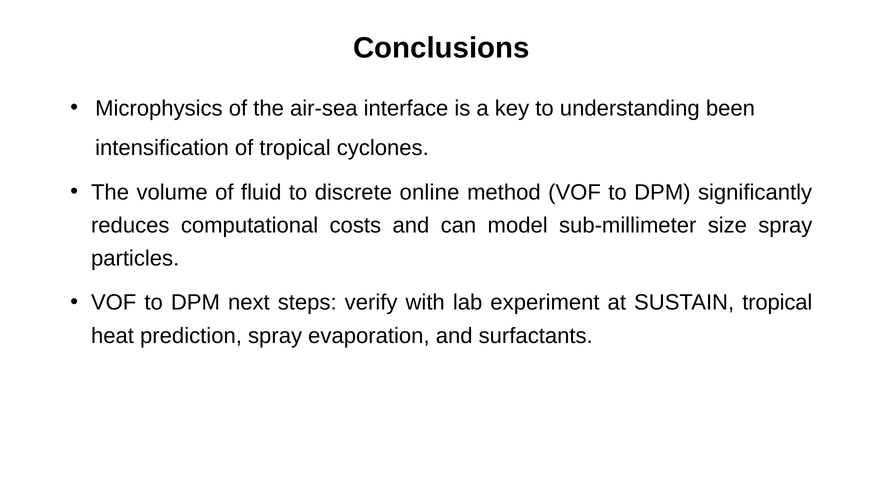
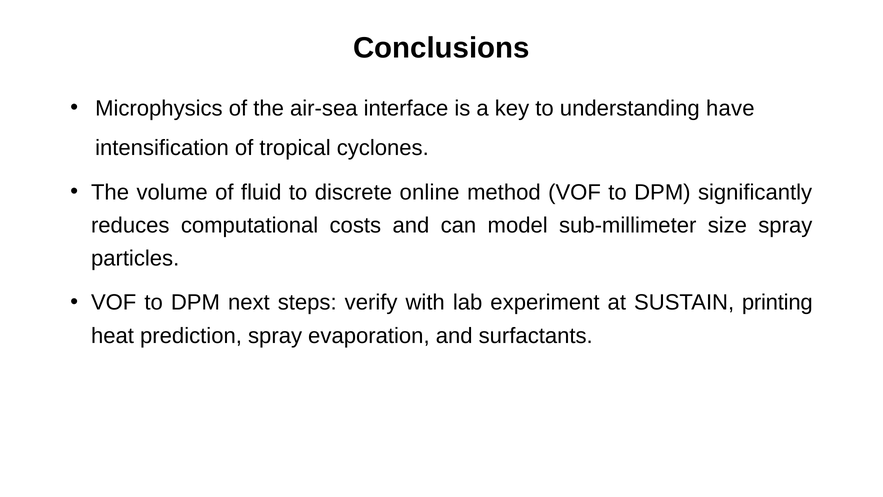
been: been -> have
SUSTAIN tropical: tropical -> printing
